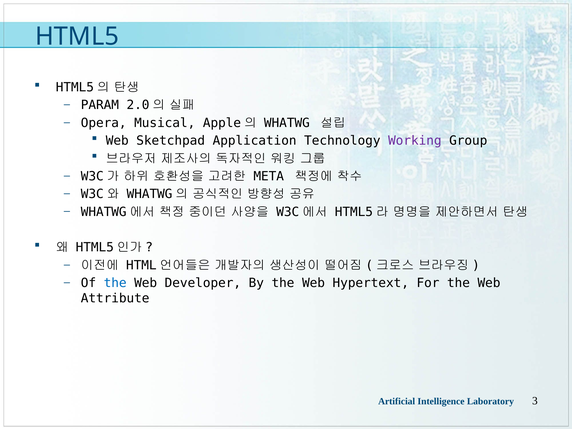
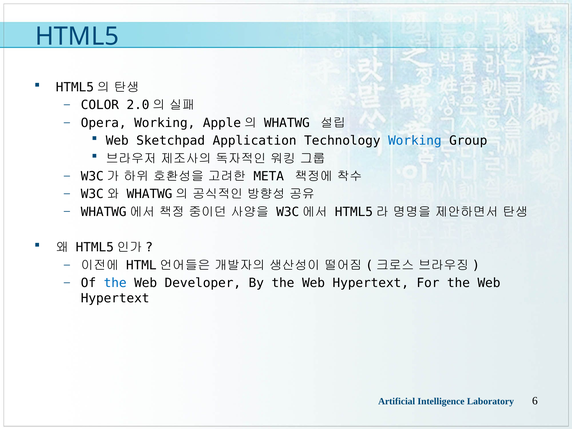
PARAM: PARAM -> COLOR
Opera Musical: Musical -> Working
Working at (415, 141) colour: purple -> blue
Attribute at (115, 298): Attribute -> Hypertext
3: 3 -> 6
